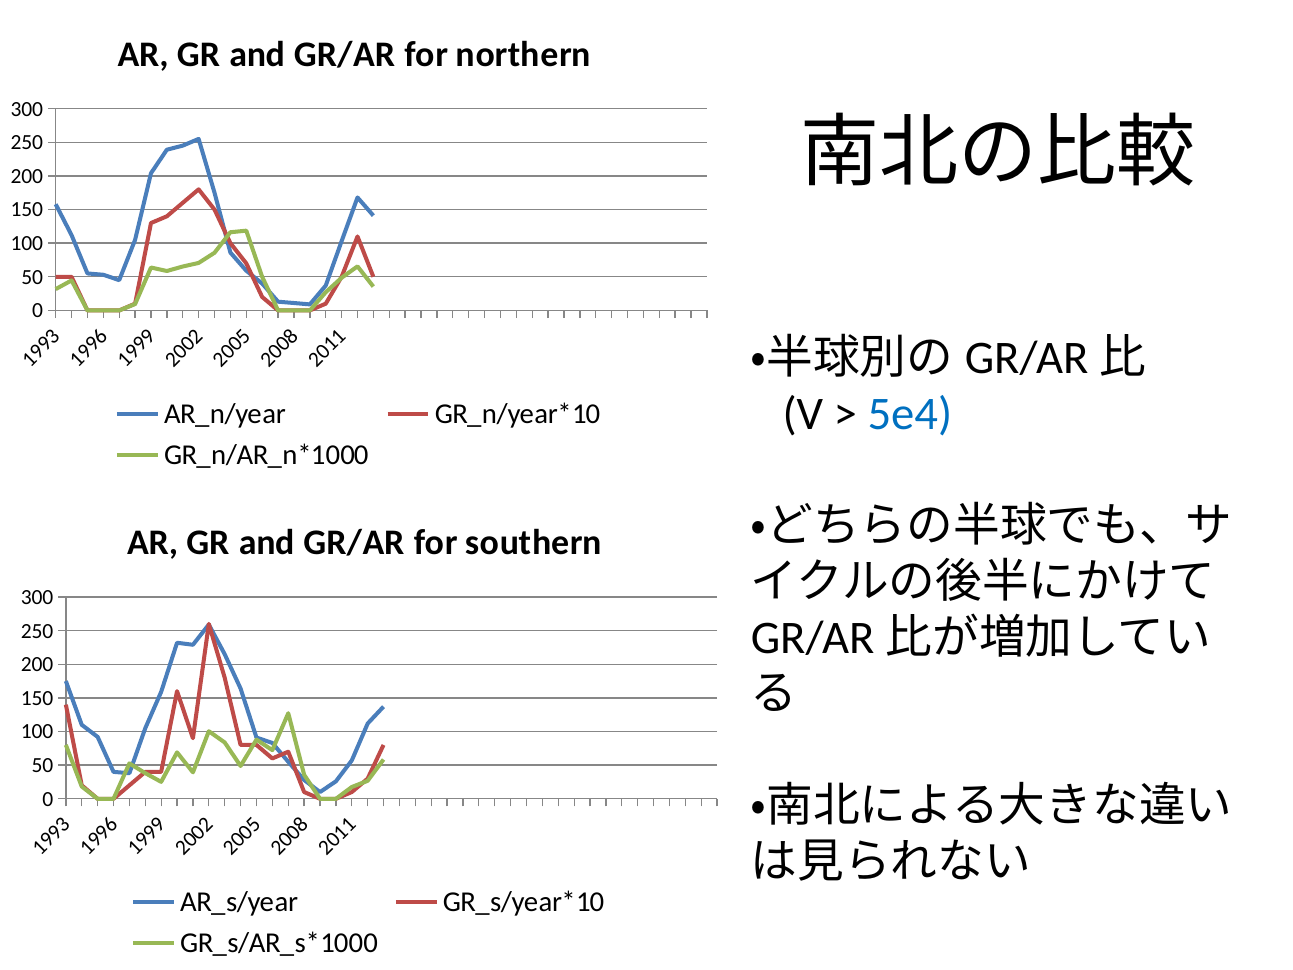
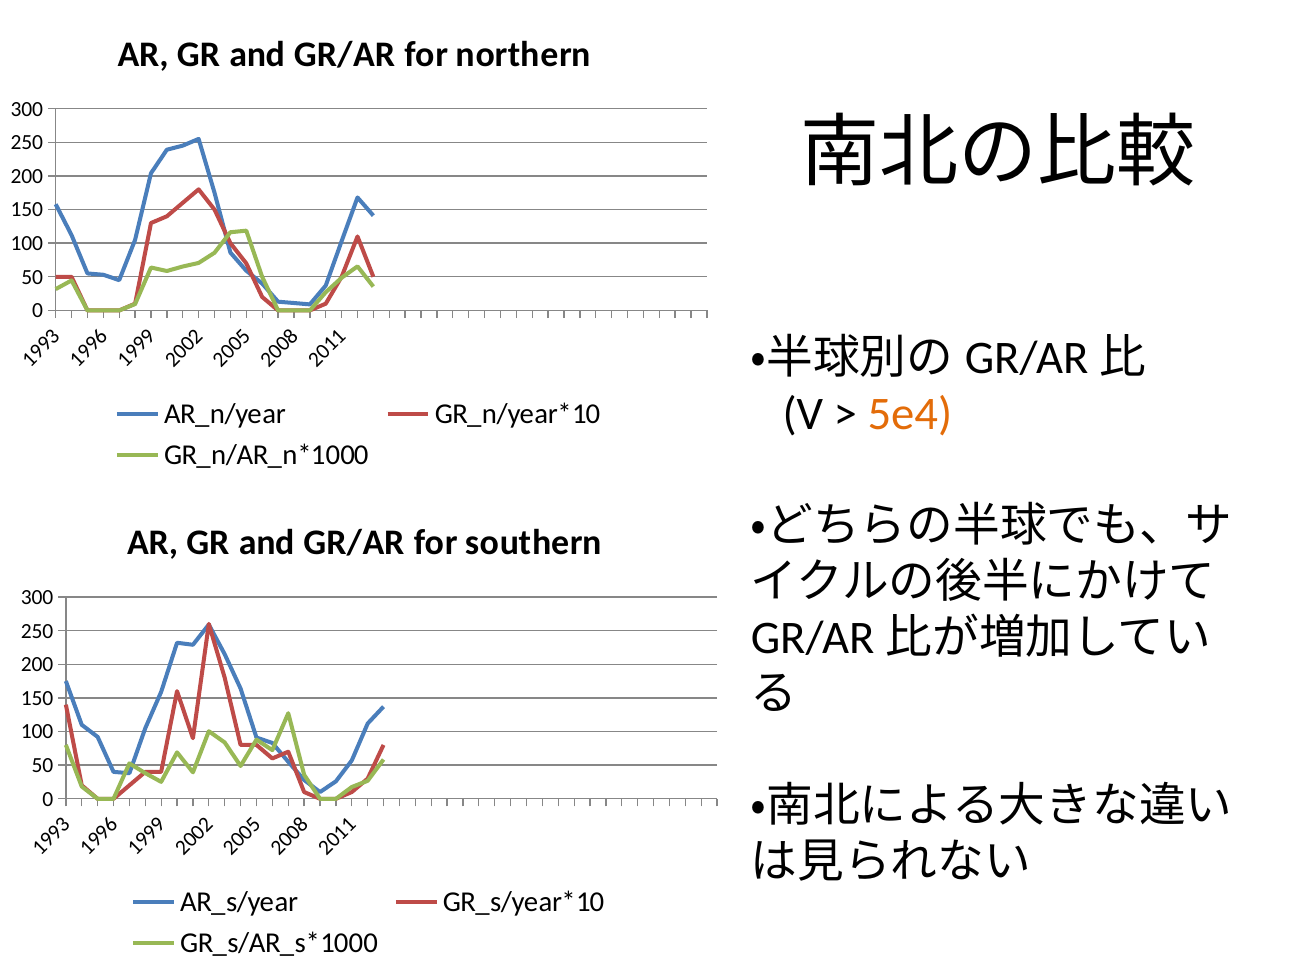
5e4 colour: blue -> orange
